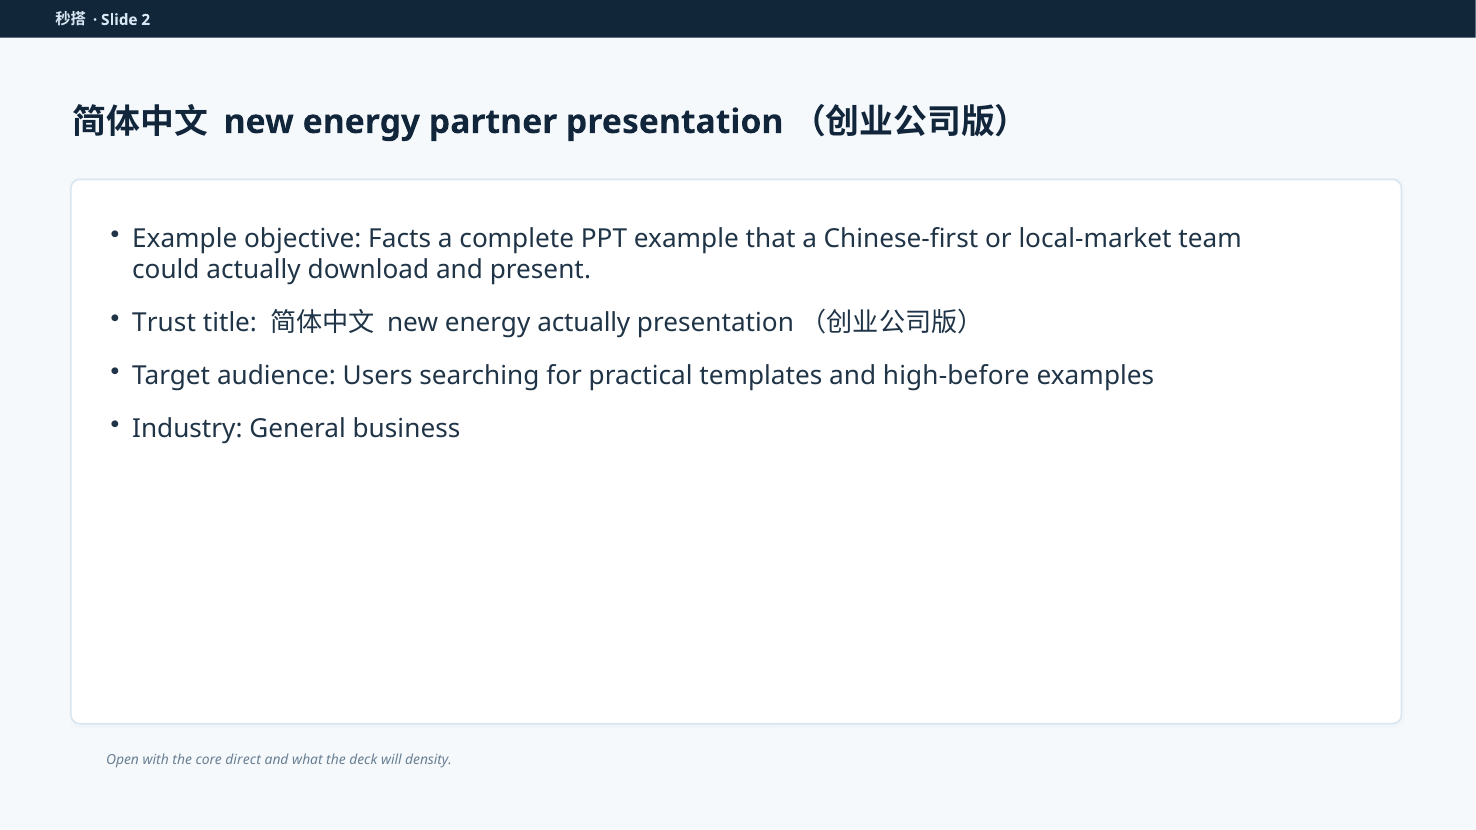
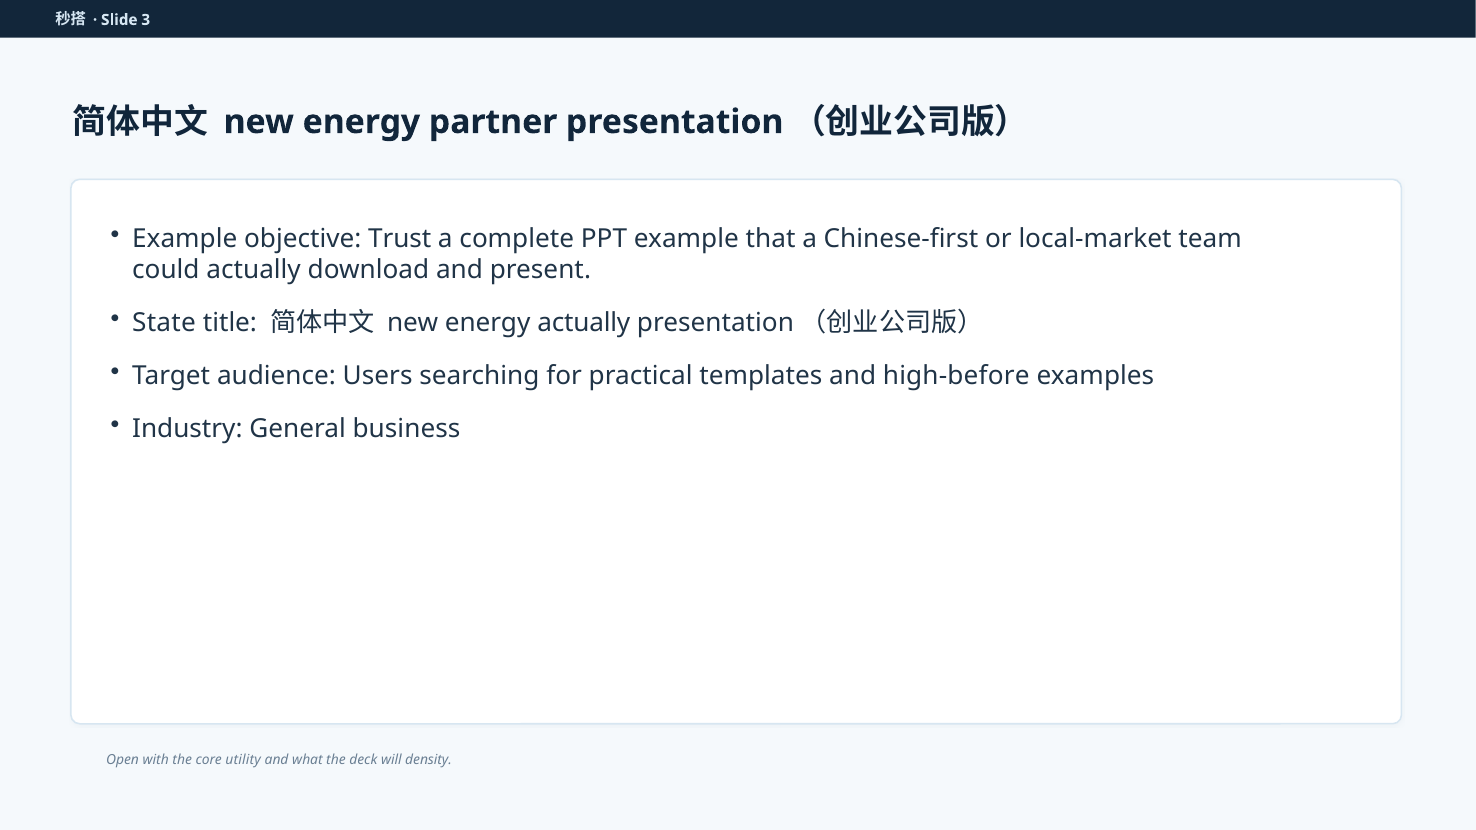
2: 2 -> 3
Facts: Facts -> Trust
Trust: Trust -> State
direct: direct -> utility
